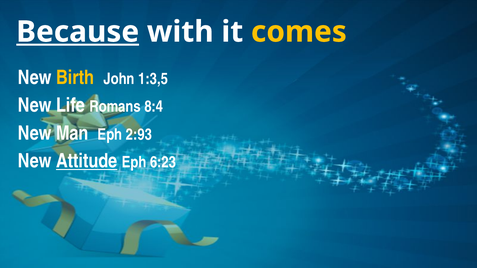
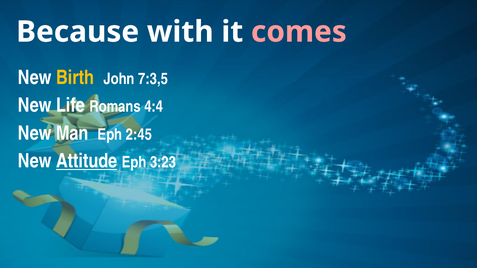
Because underline: present -> none
comes colour: yellow -> pink
1:3,5: 1:3,5 -> 7:3,5
8:4: 8:4 -> 4:4
2:93: 2:93 -> 2:45
6:23: 6:23 -> 3:23
